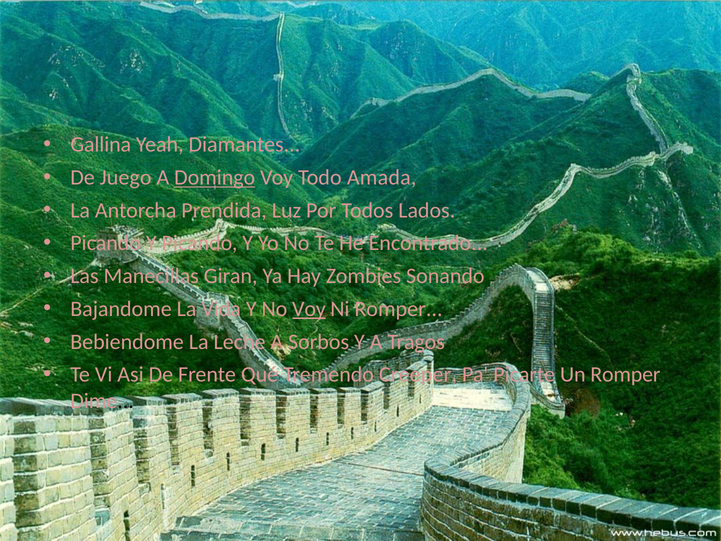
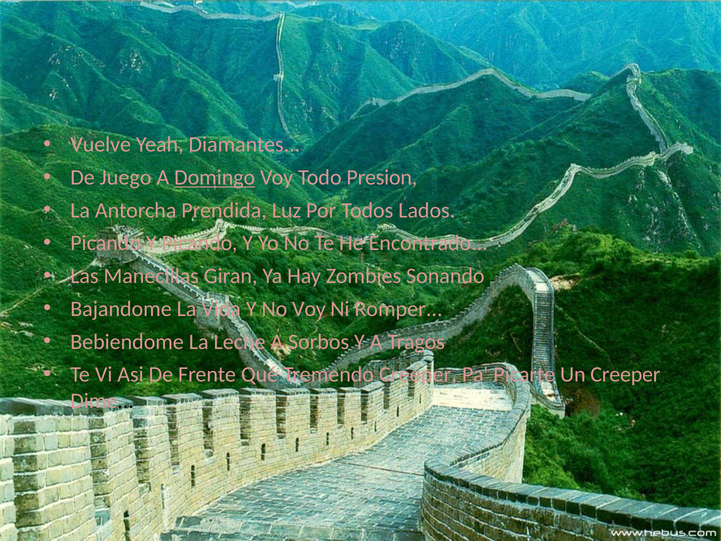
Gallina: Gallina -> Vuelve
Amada: Amada -> Presion
Voy at (309, 309) underline: present -> none
Un Romper: Romper -> Creeper
